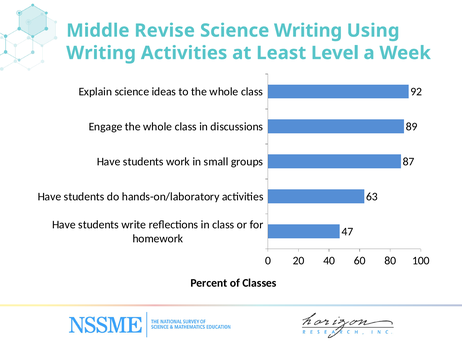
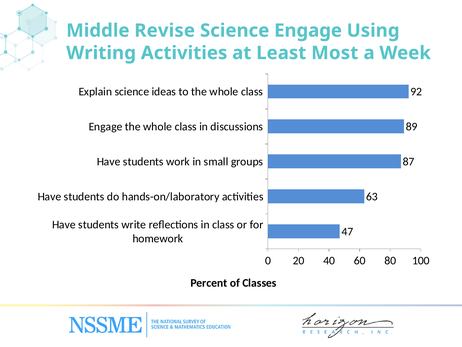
Science Writing: Writing -> Engage
Level: Level -> Most
